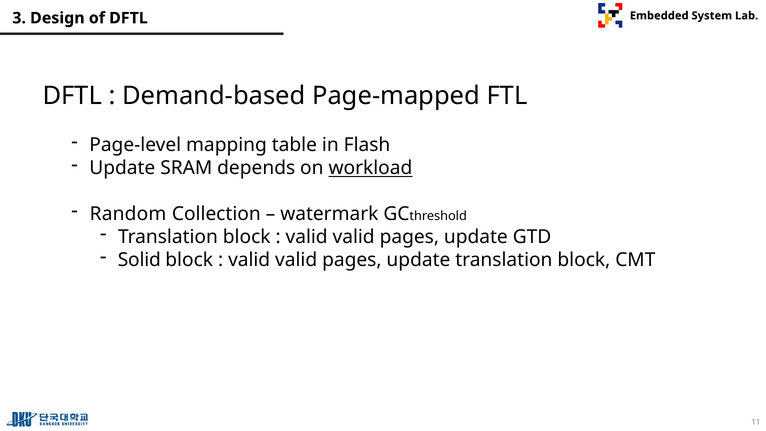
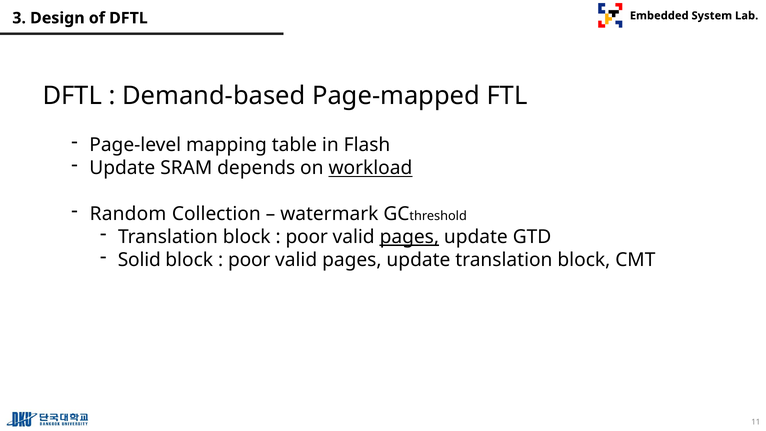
valid at (307, 237): valid -> poor
pages at (409, 237) underline: none -> present
valid at (249, 260): valid -> poor
